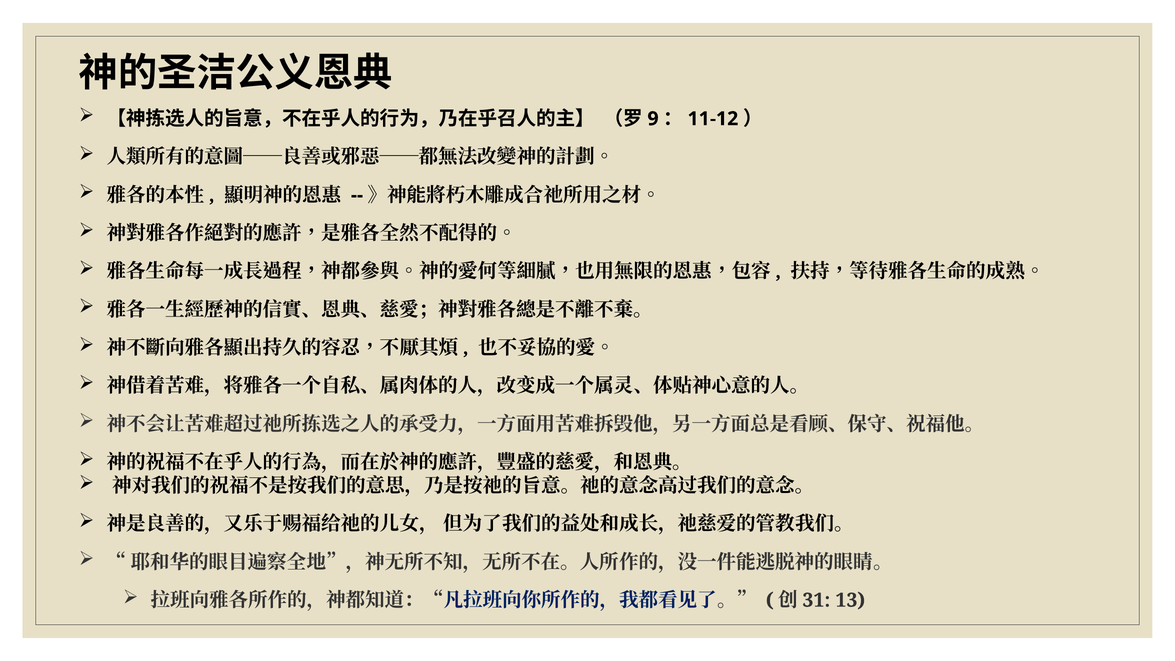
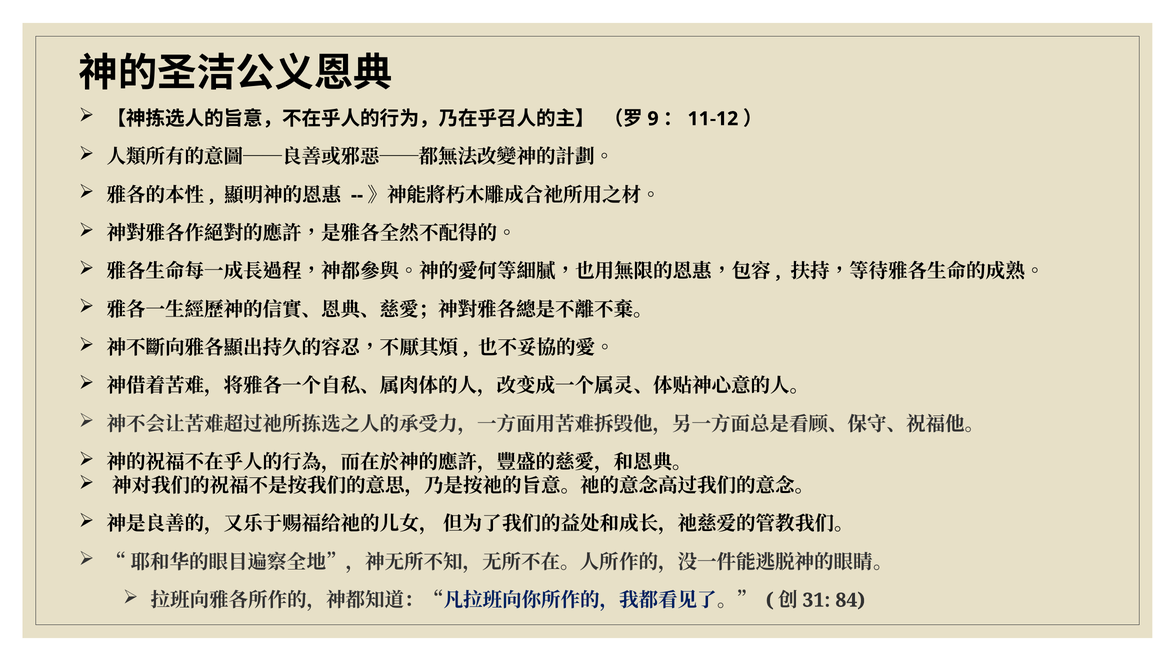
13: 13 -> 84
